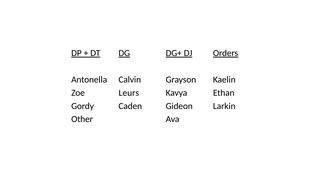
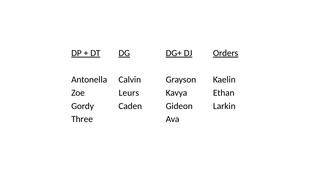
Other: Other -> Three
